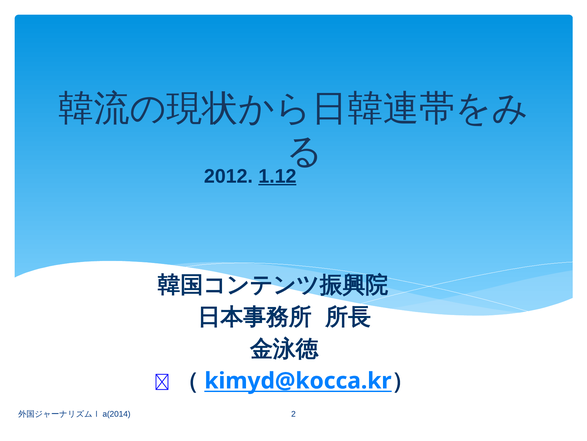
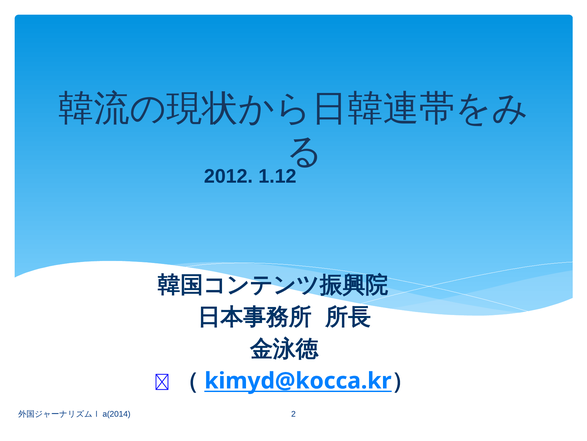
1.12 underline: present -> none
